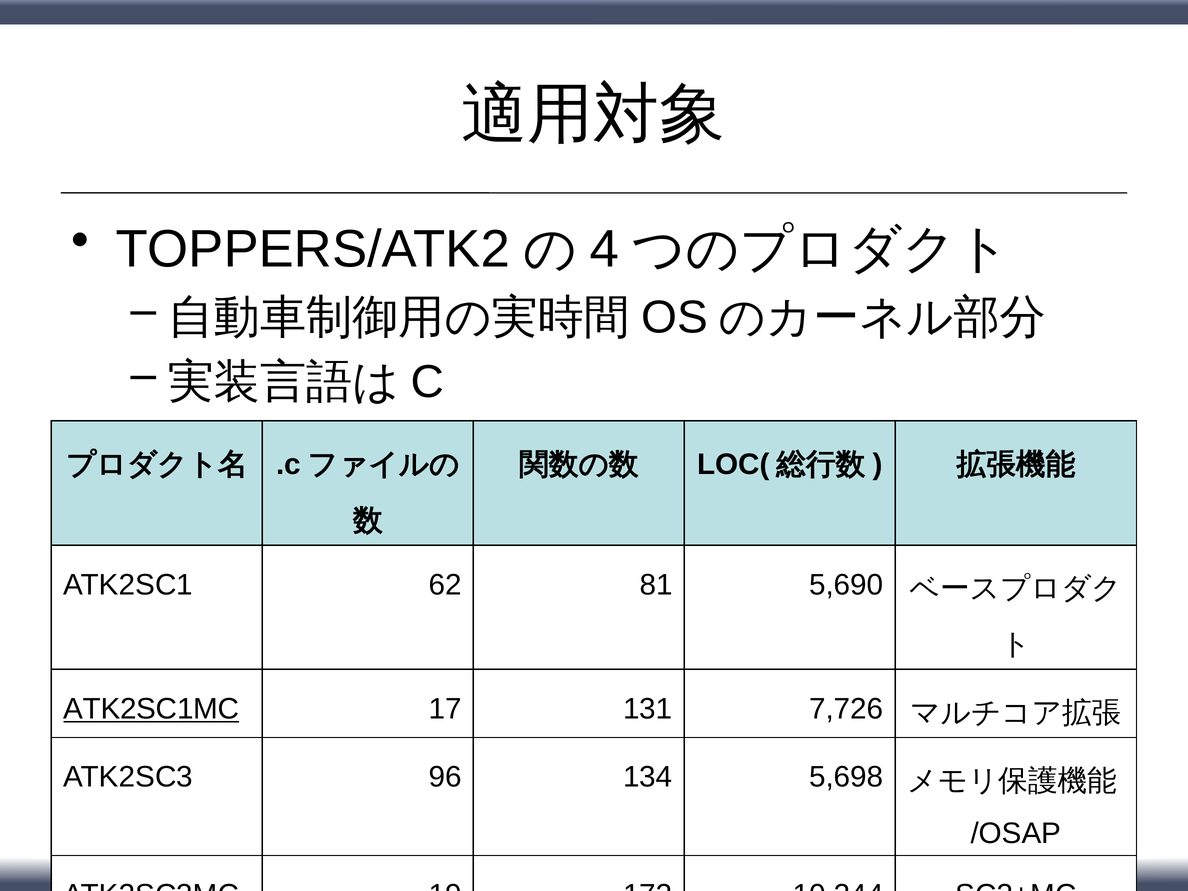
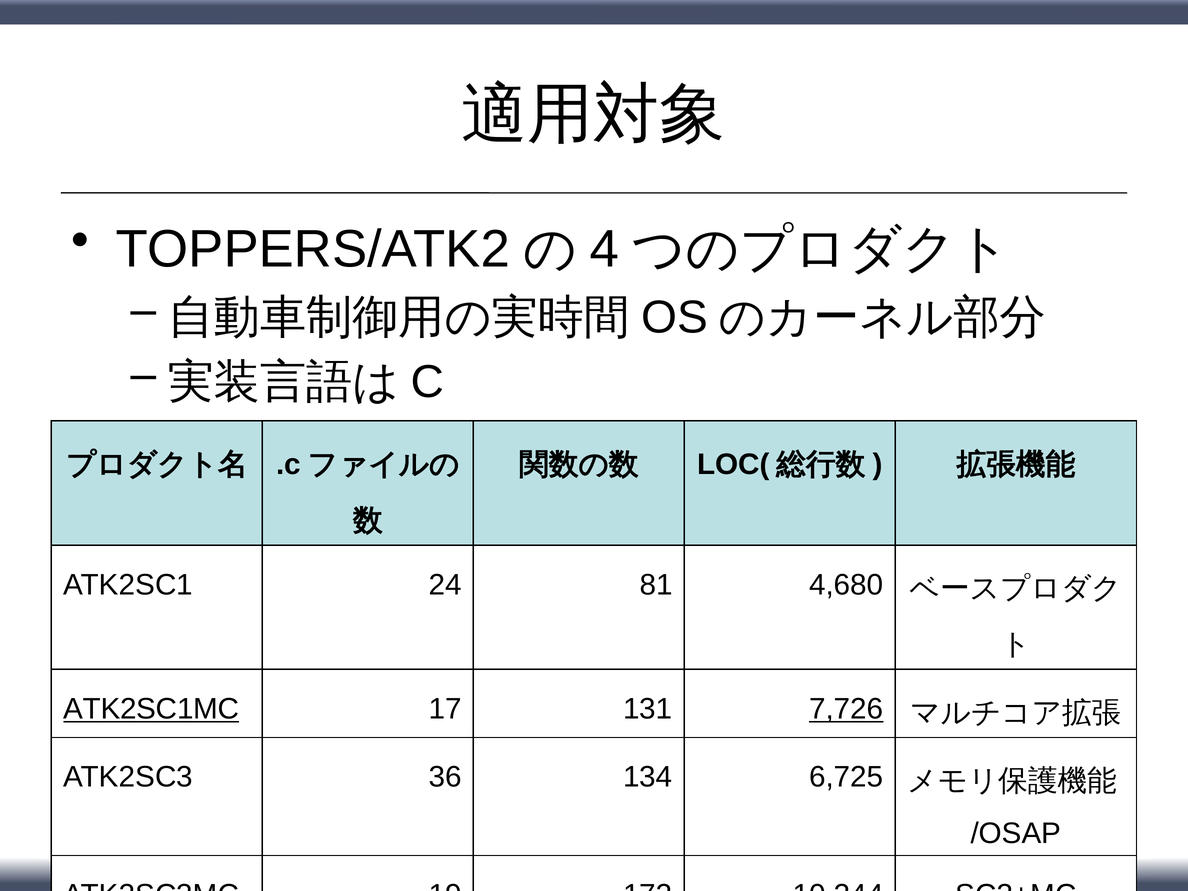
62: 62 -> 24
5,690: 5,690 -> 4,680
7,726 underline: none -> present
96: 96 -> 36
5,698: 5,698 -> 6,725
